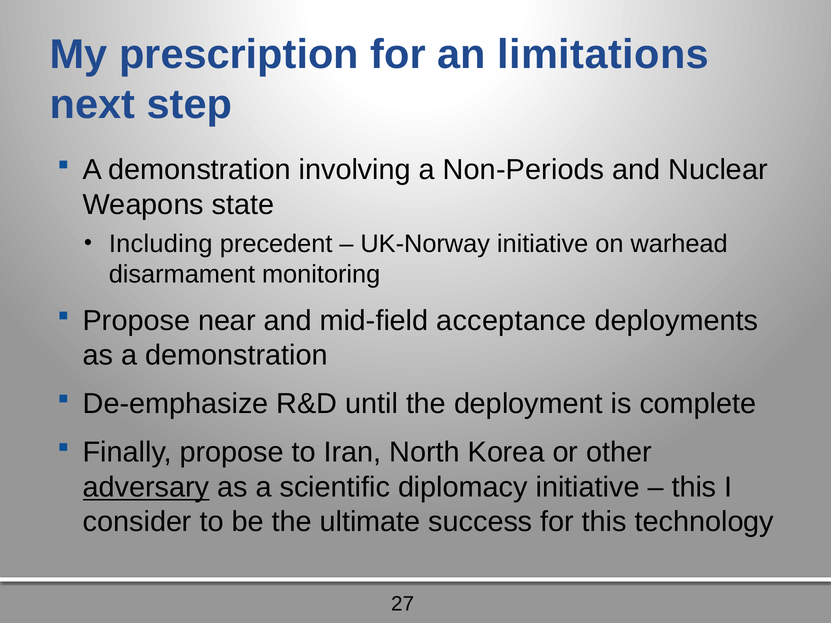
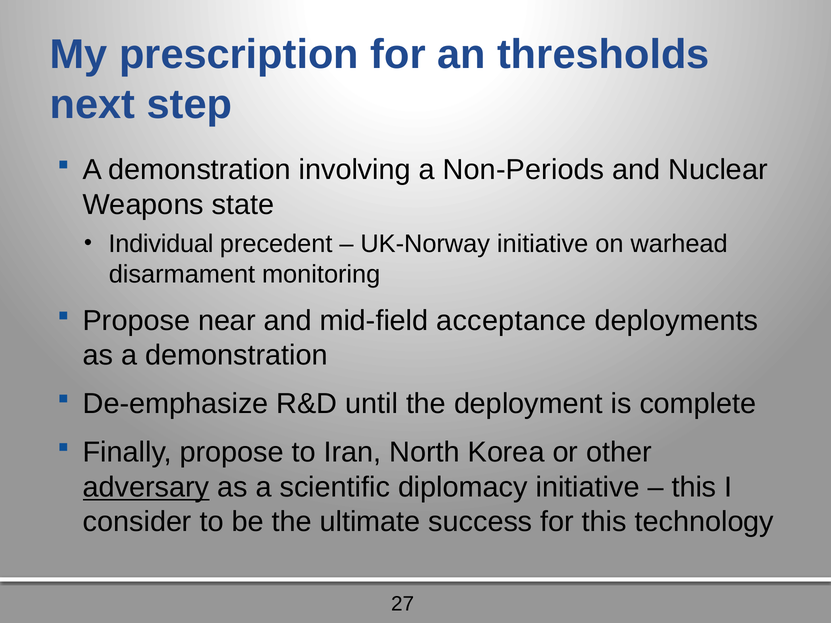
limitations: limitations -> thresholds
Including: Including -> Individual
